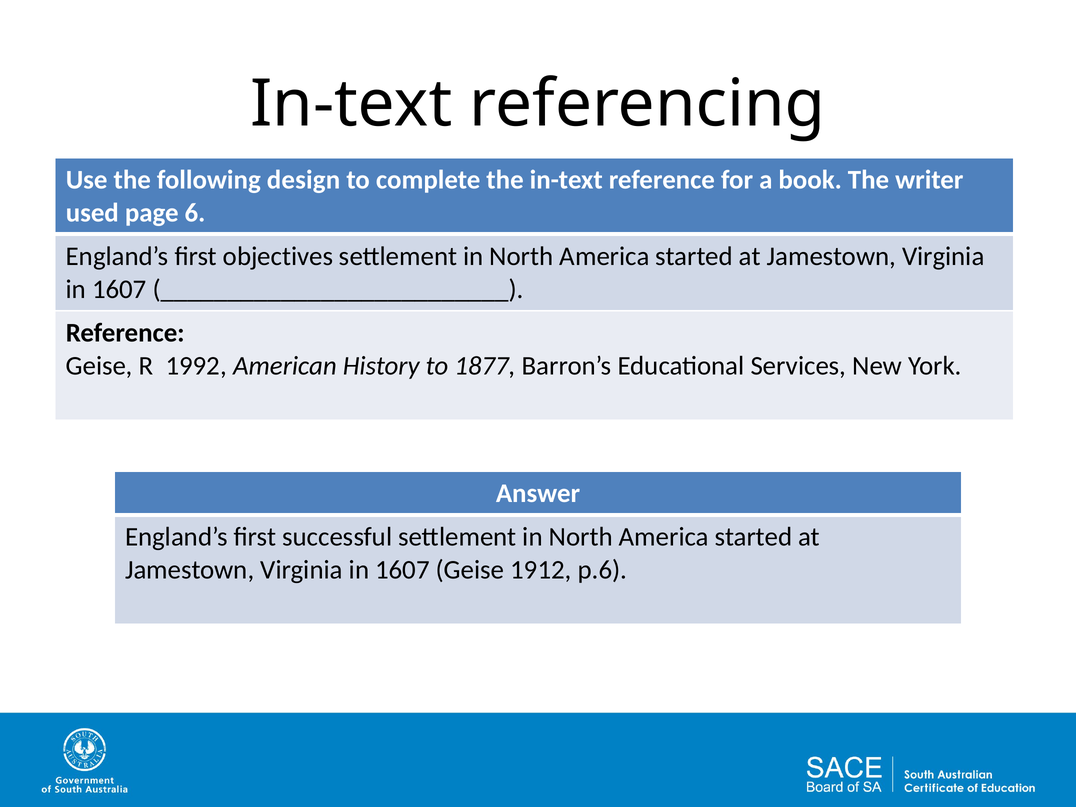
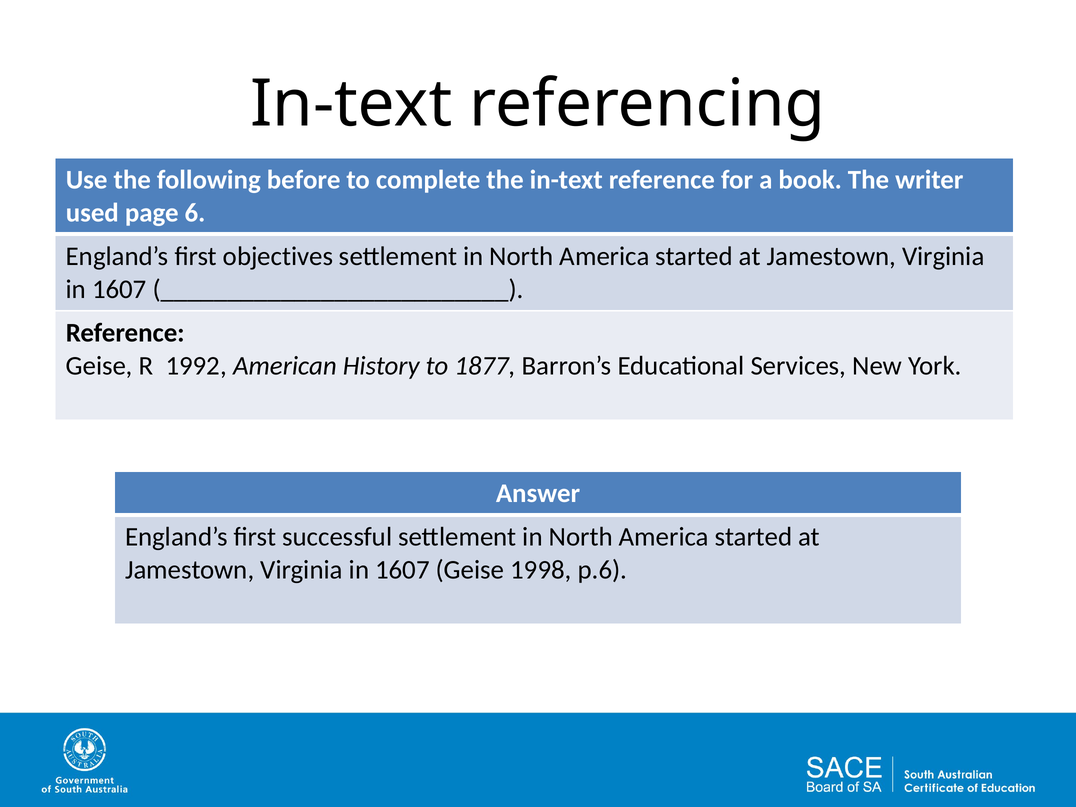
design: design -> before
1912: 1912 -> 1998
